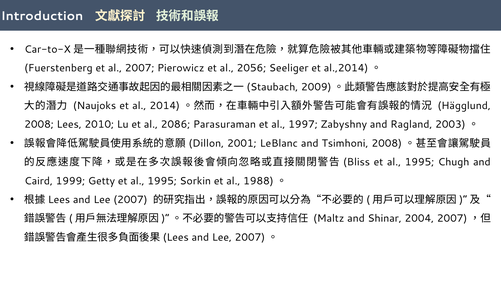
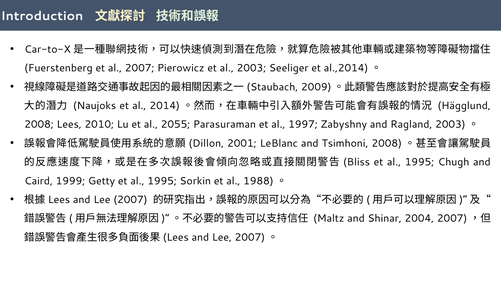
al 2056: 2056 -> 2003
2086: 2086 -> 2055
